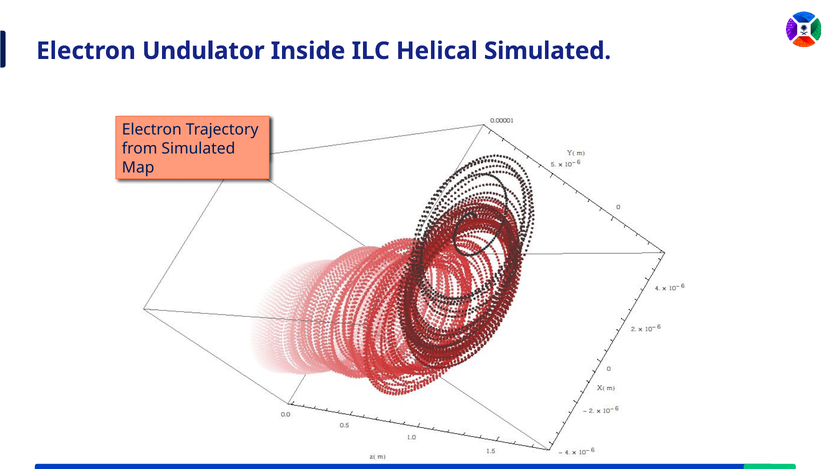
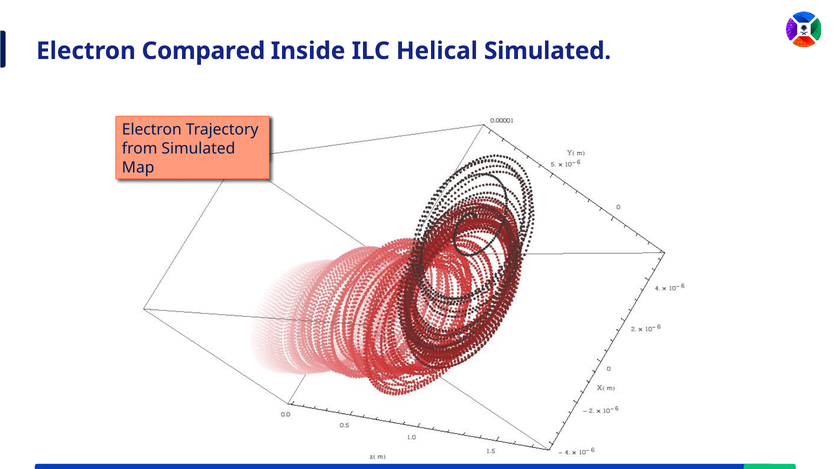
Undulator: Undulator -> Compared
